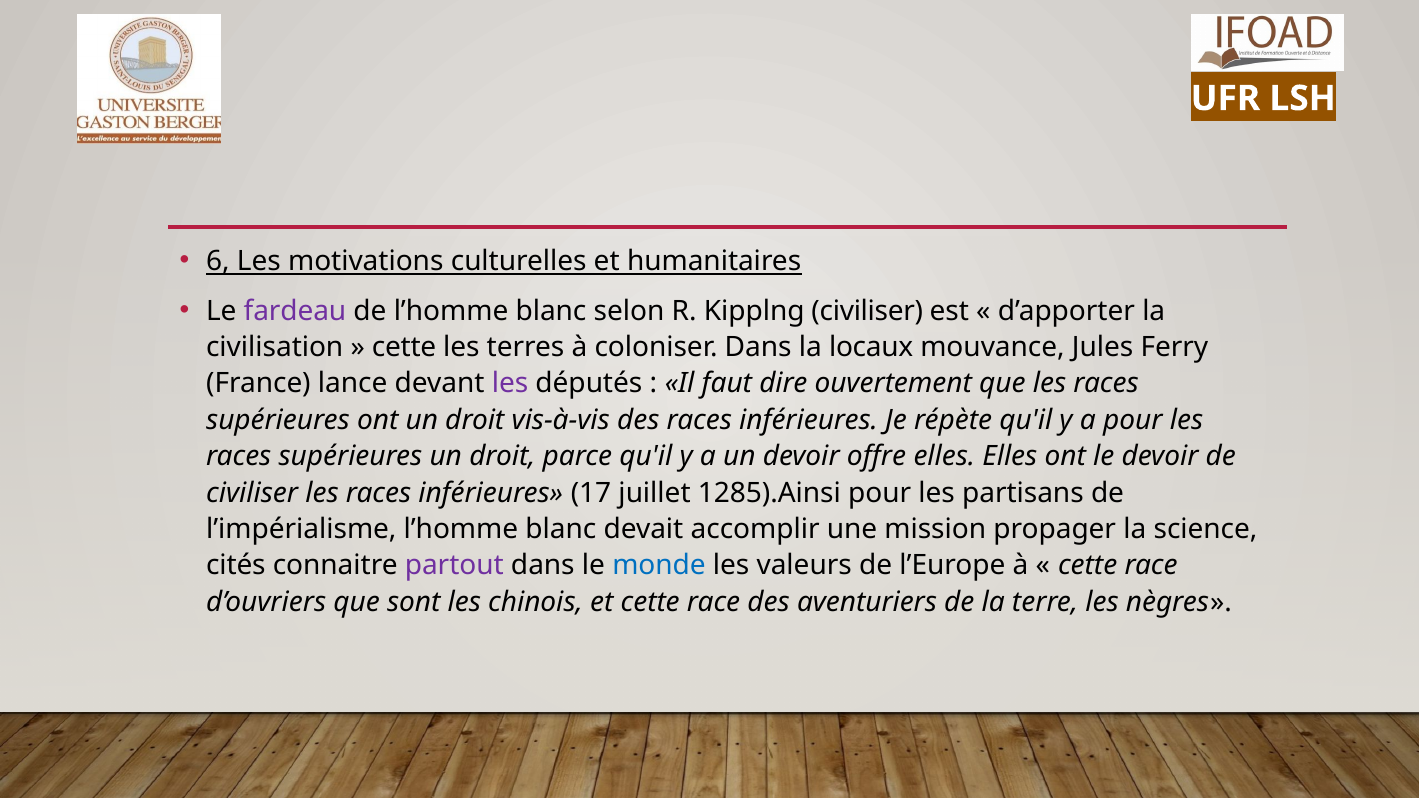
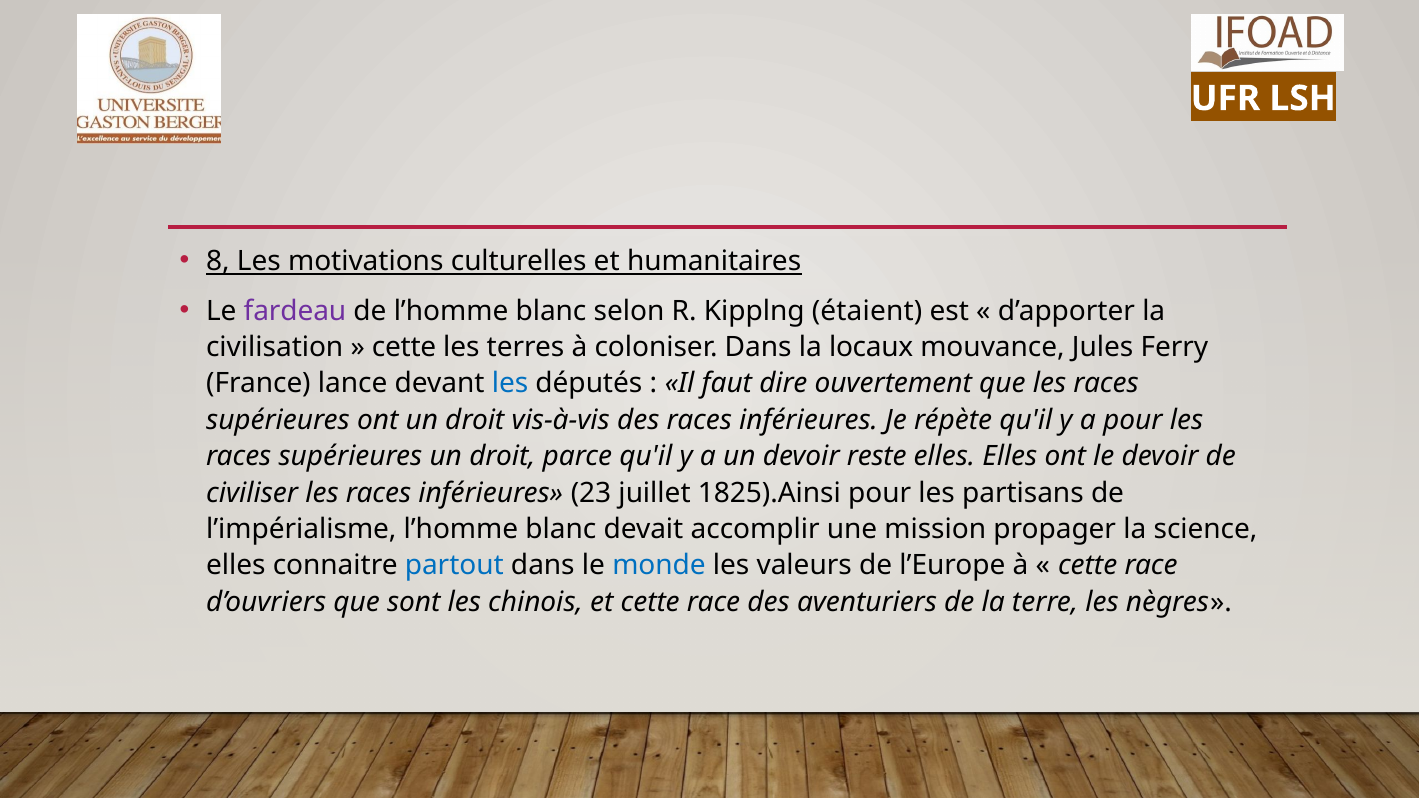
6: 6 -> 8
Kipplng civiliser: civiliser -> étaient
les at (510, 384) colour: purple -> blue
offre: offre -> reste
17: 17 -> 23
1285).Ainsi: 1285).Ainsi -> 1825).Ainsi
cités at (236, 566): cités -> elles
partout colour: purple -> blue
